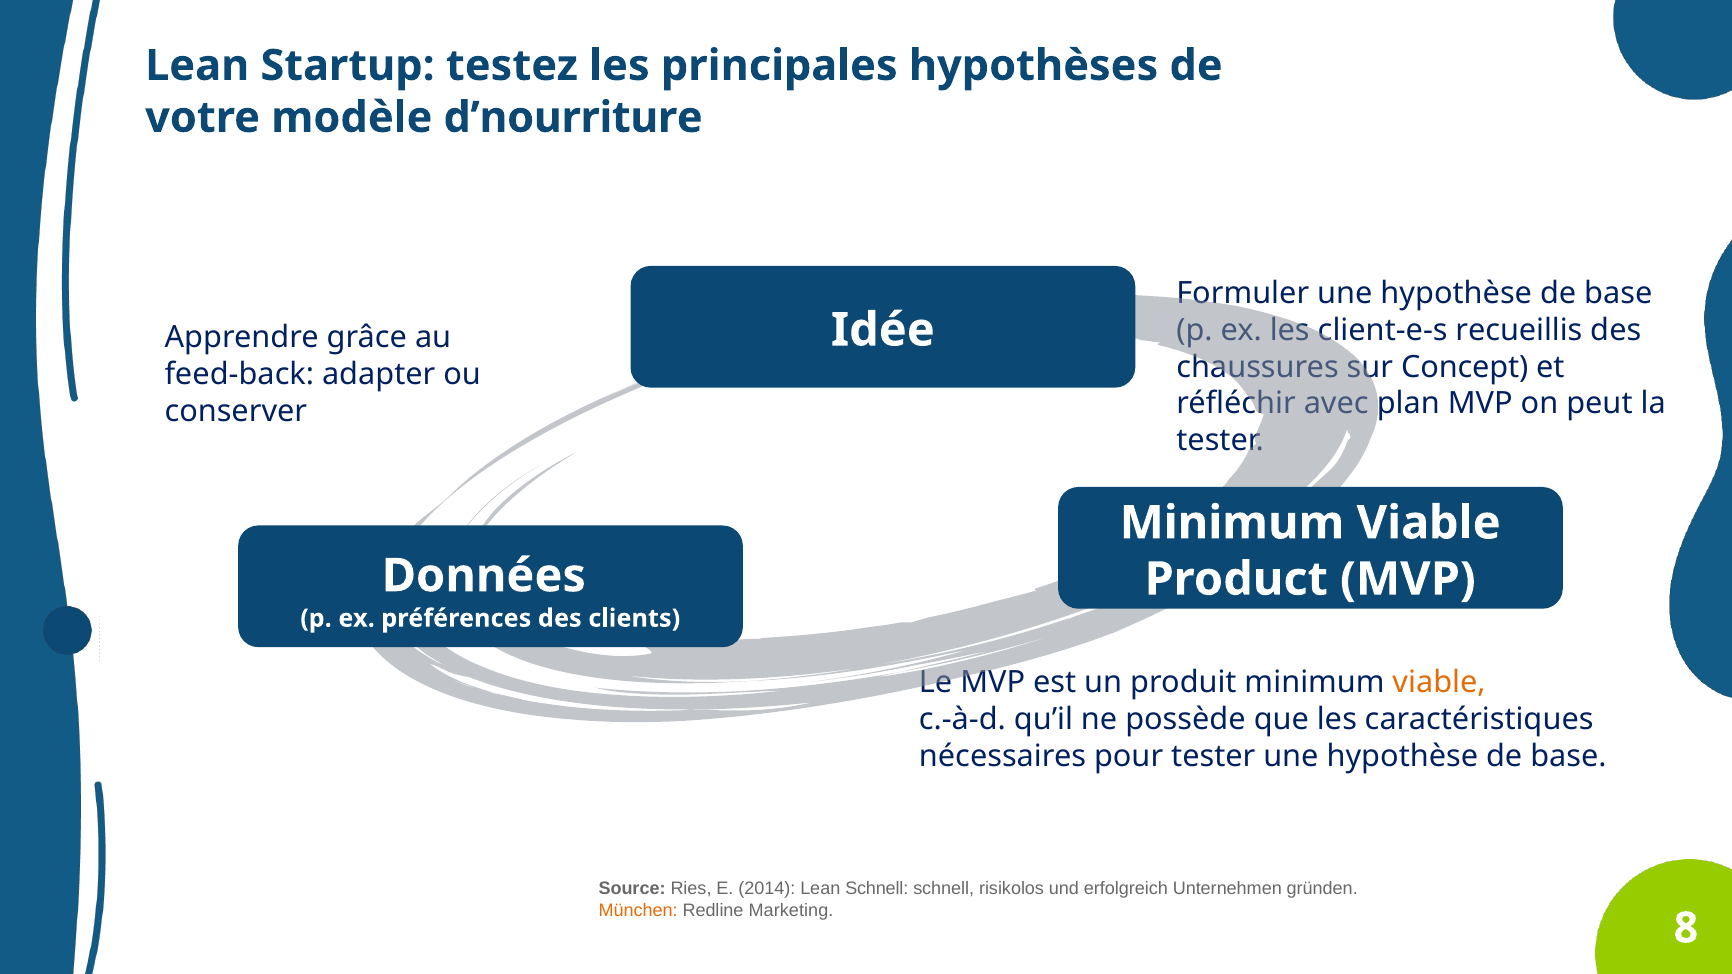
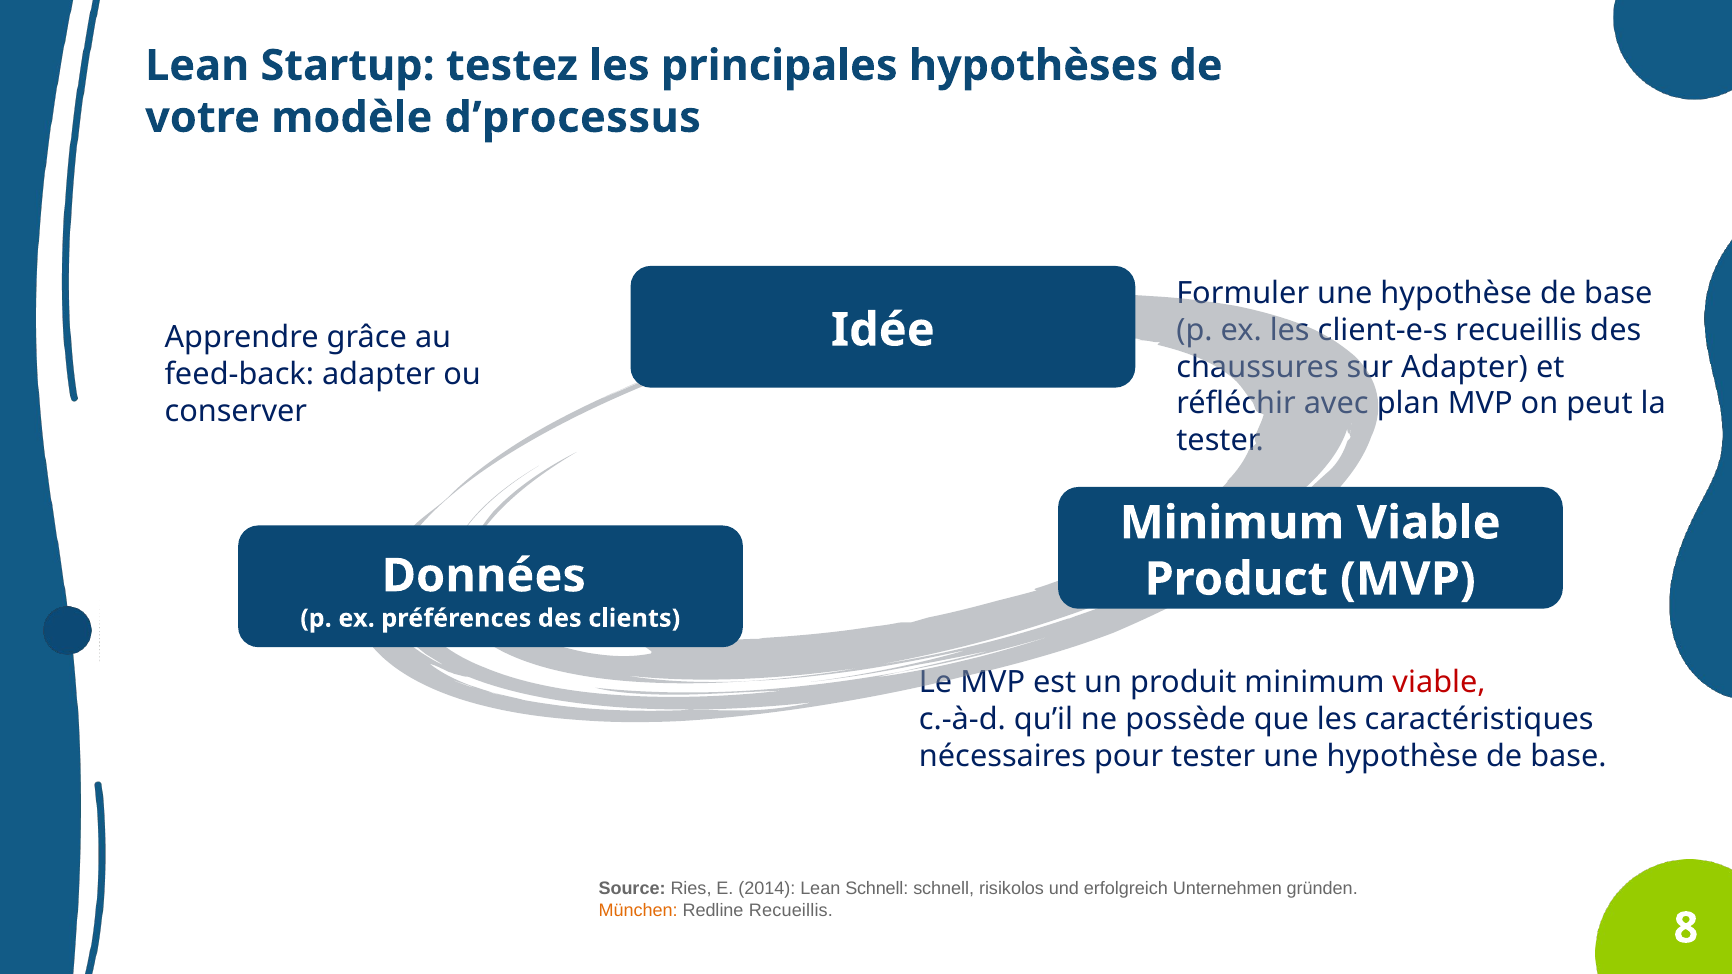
d’nourriture: d’nourriture -> d’processus
Concept at (1465, 367): Concept -> Adapter
viable at (1439, 682) colour: orange -> red
Redline Marketing: Marketing -> Recueillis
